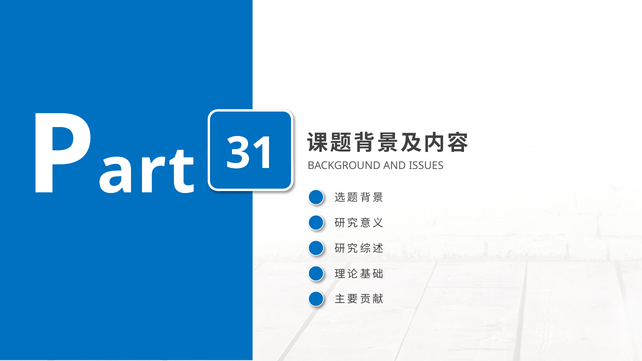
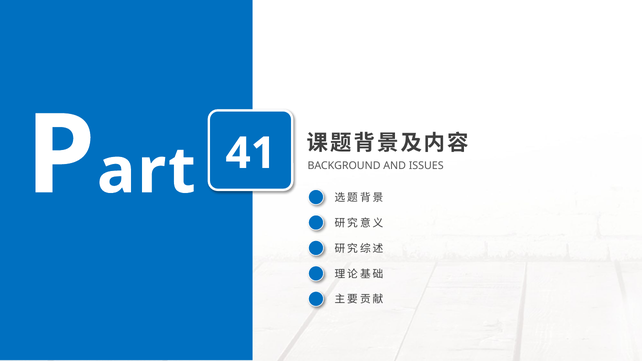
31: 31 -> 41
